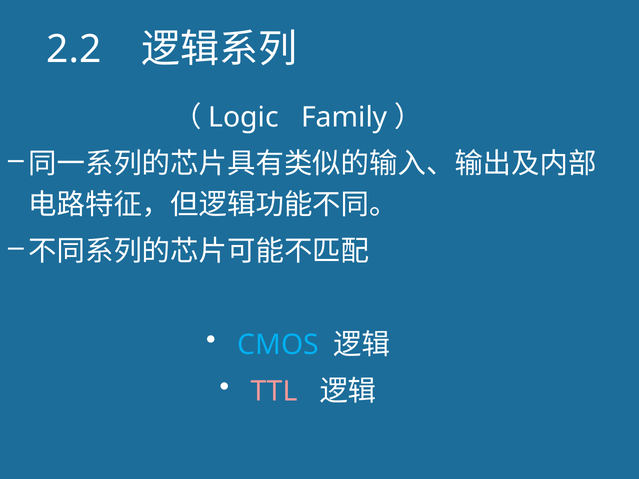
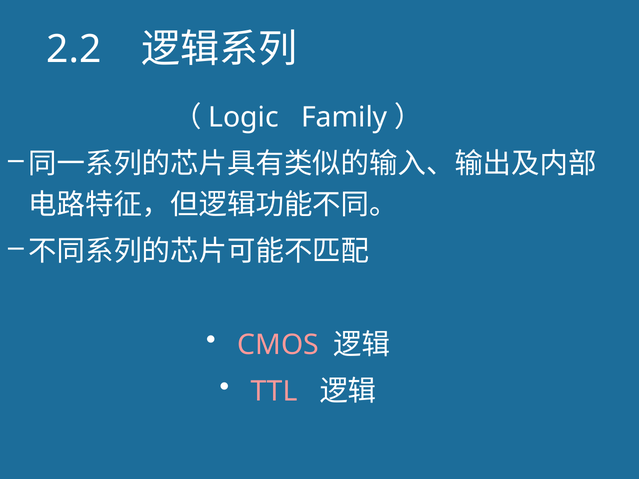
CMOS colour: light blue -> pink
